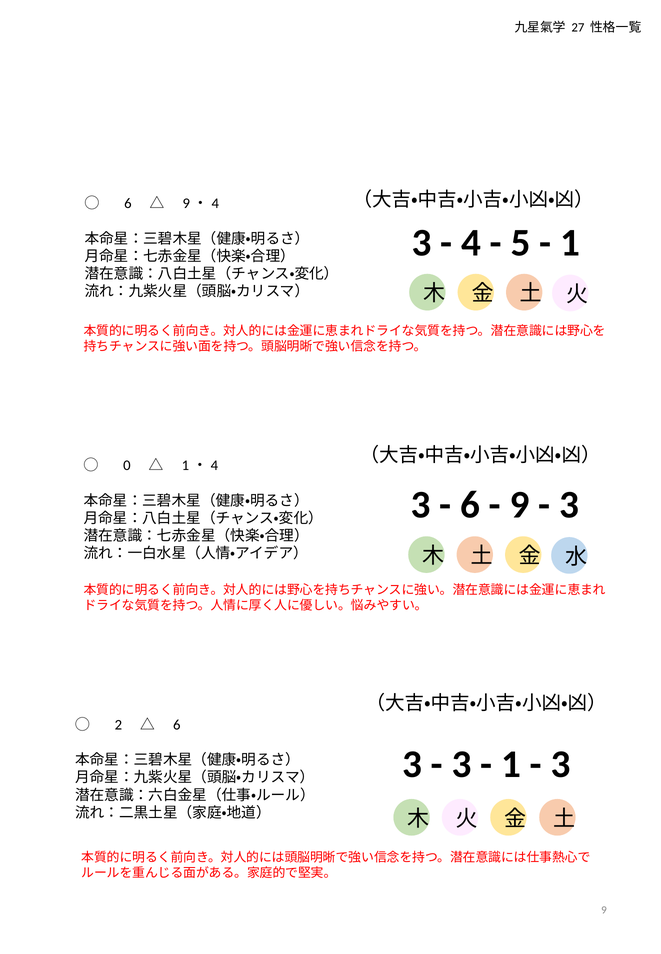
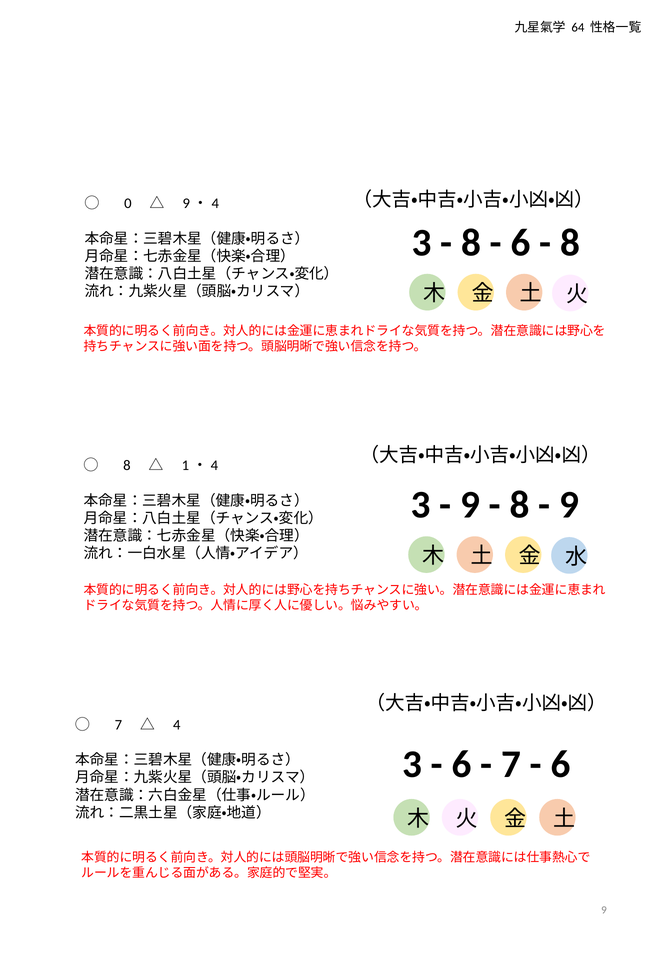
27: 27 -> 64
6 at (128, 204): 6 -> 0
4 at (471, 243): 4 -> 8
5 at (521, 243): 5 -> 6
1 at (570, 243): 1 -> 8
0 at (127, 466): 0 -> 8
6 at (470, 505): 6 -> 9
9 at (520, 505): 9 -> 8
3 at (569, 505): 3 -> 9
2 at (118, 725): 2 -> 7
6 at (177, 725): 6 -> 4
3 at (461, 765): 3 -> 6
1 at (511, 765): 1 -> 7
3 at (561, 765): 3 -> 6
